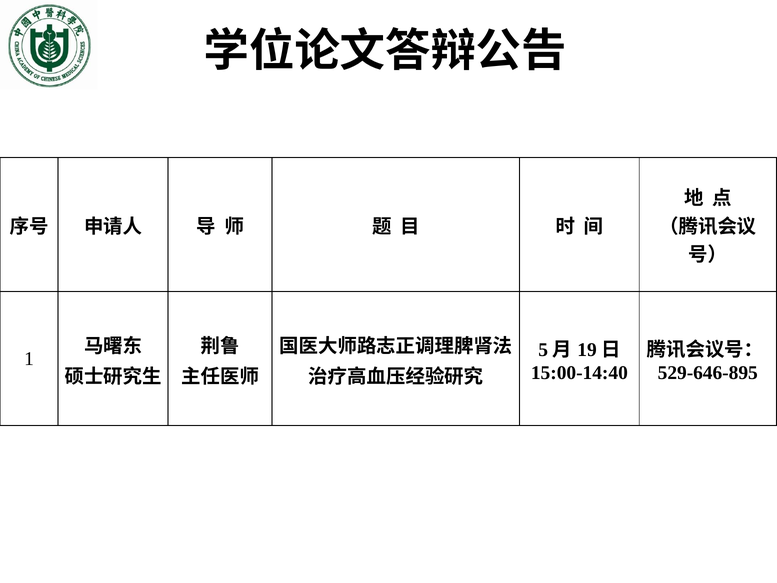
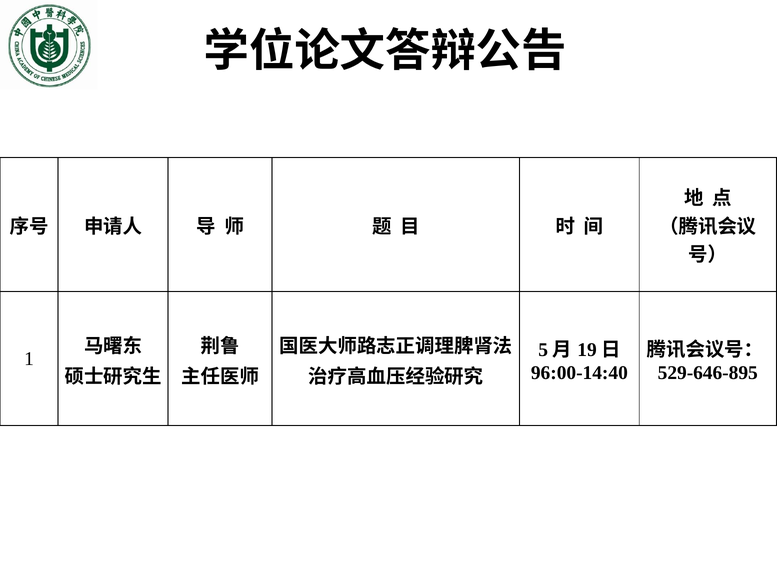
15:00-14:40: 15:00-14:40 -> 96:00-14:40
